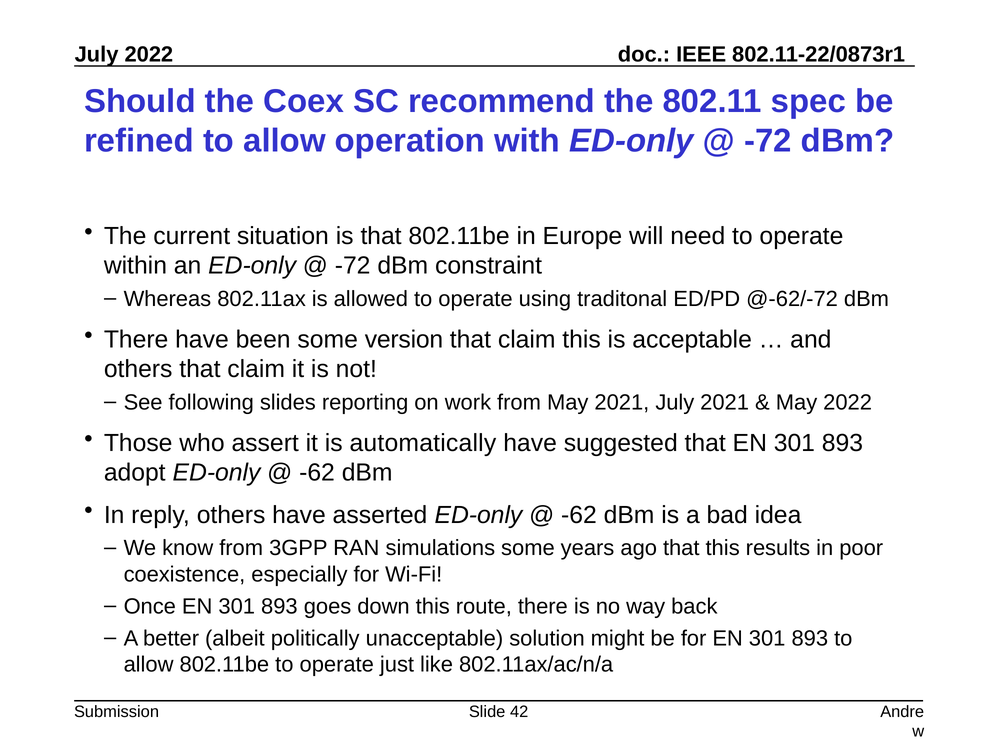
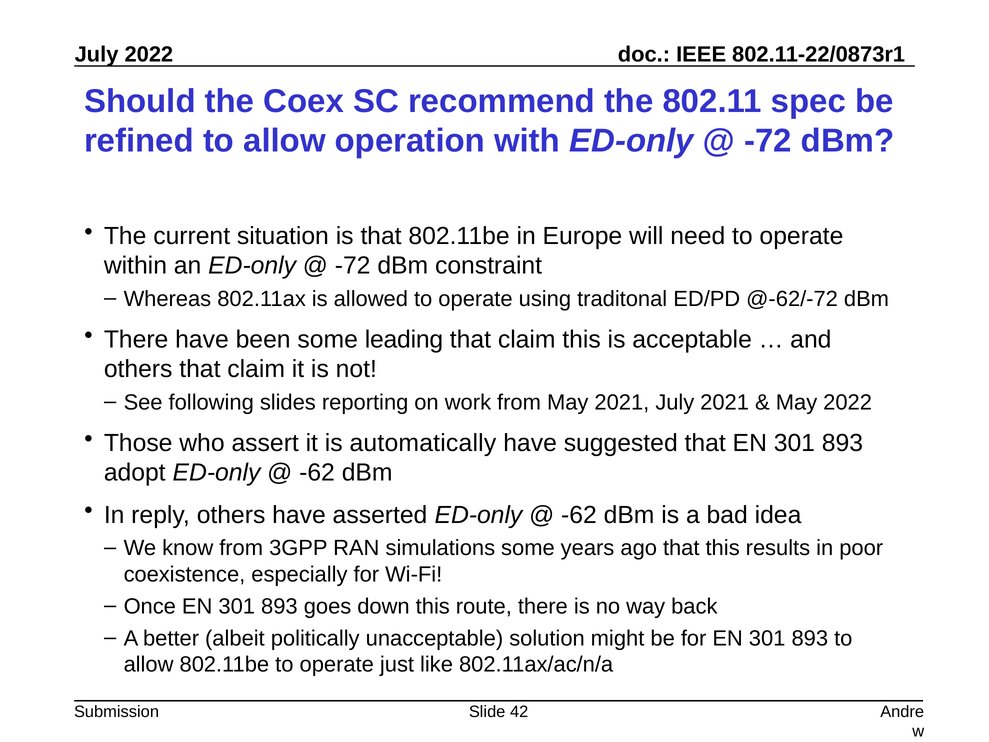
version: version -> leading
